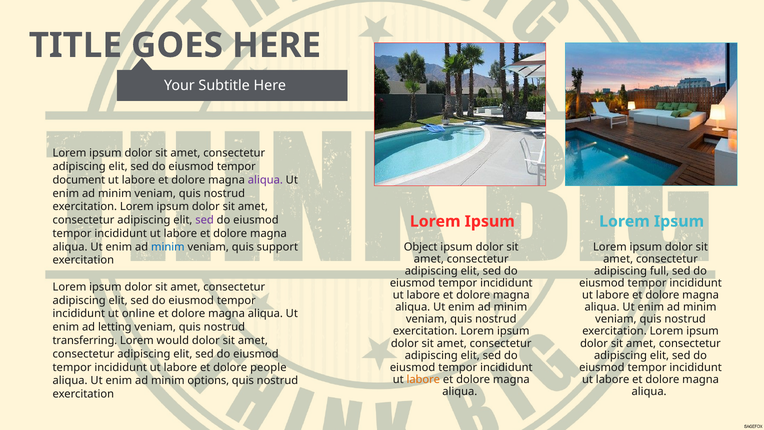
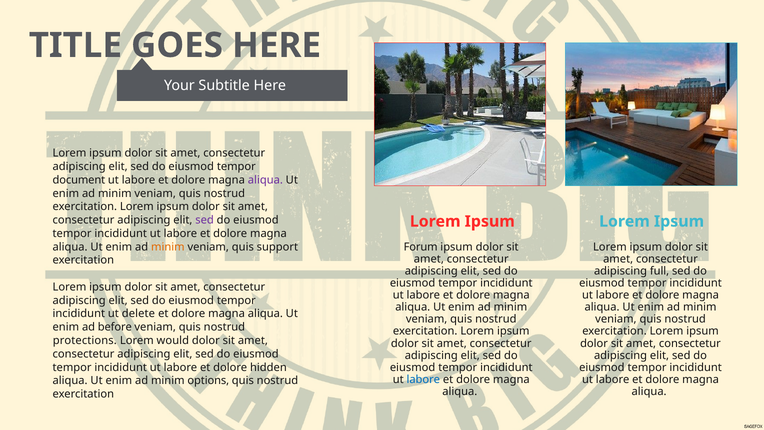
minim at (168, 247) colour: blue -> orange
Object: Object -> Forum
online: online -> delete
letting: letting -> before
transferring: transferring -> protections
people: people -> hidden
labore at (423, 379) colour: orange -> blue
